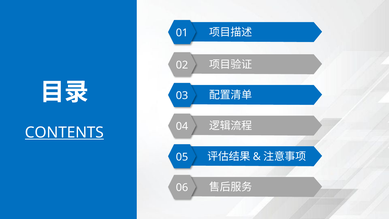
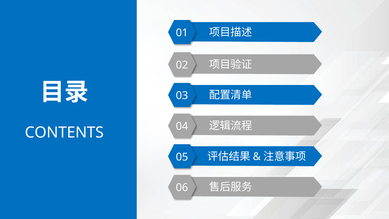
CONTENTS underline: present -> none
